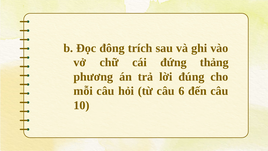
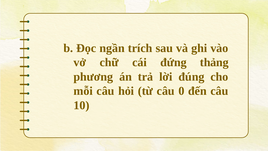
đông: đông -> ngần
6: 6 -> 0
